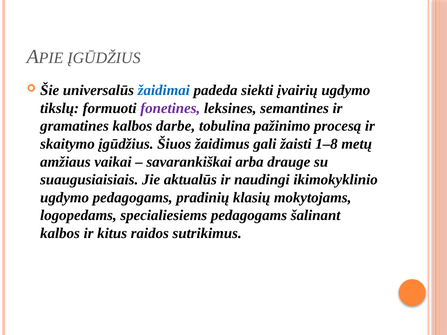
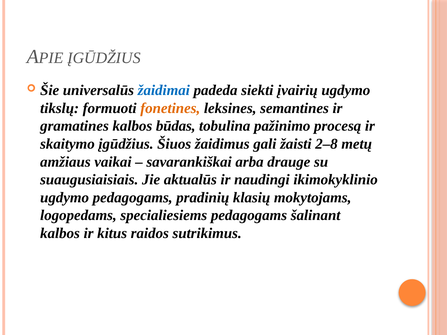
fonetines colour: purple -> orange
darbe: darbe -> būdas
1–8: 1–8 -> 2–8
